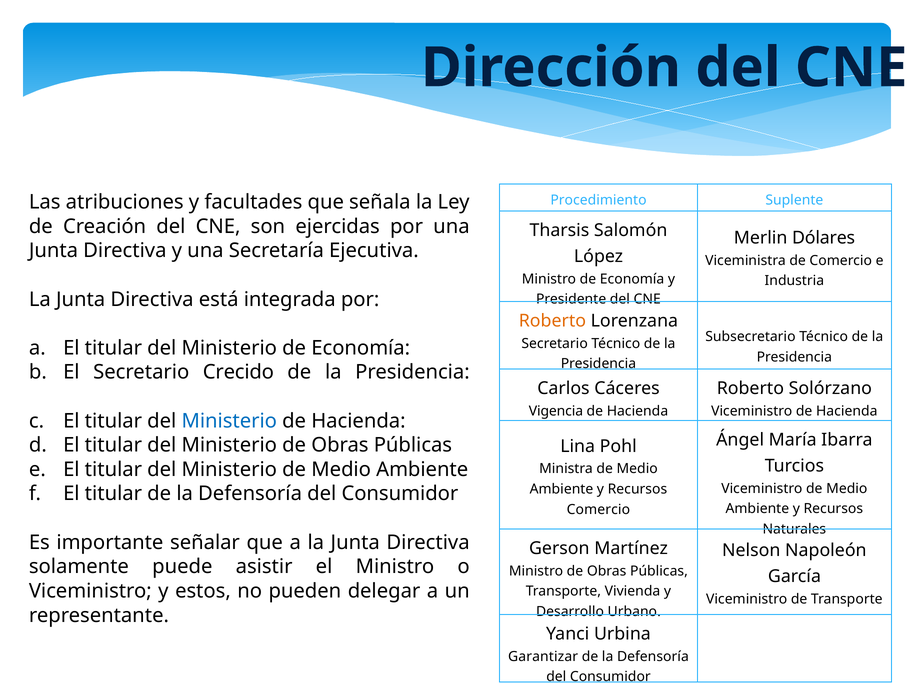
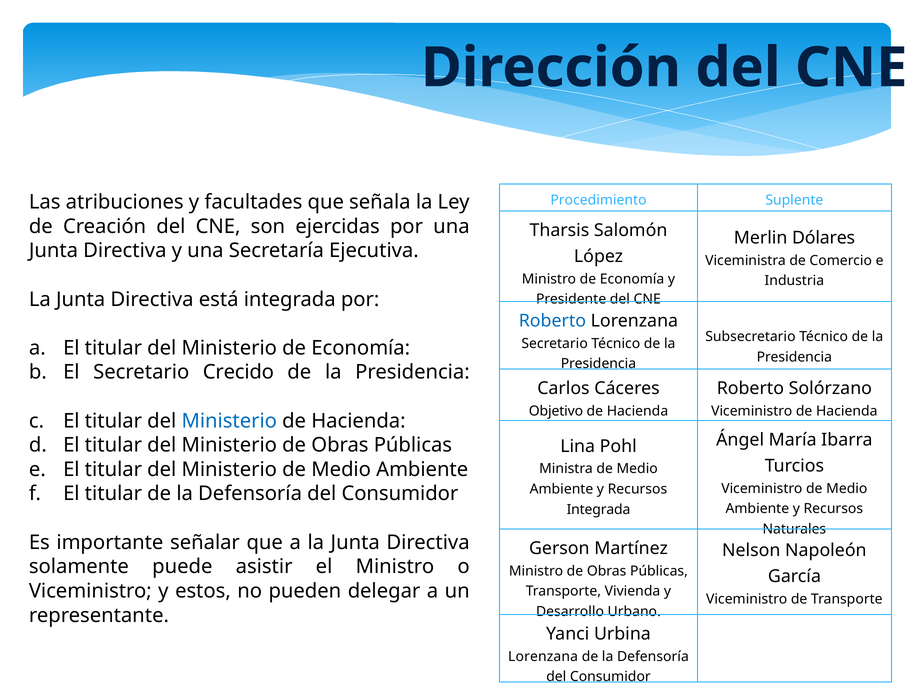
Roberto at (552, 321) colour: orange -> blue
Vigencia: Vigencia -> Objetivo
Comercio at (598, 510): Comercio -> Integrada
Garantizar at (543, 657): Garantizar -> Lorenzana
